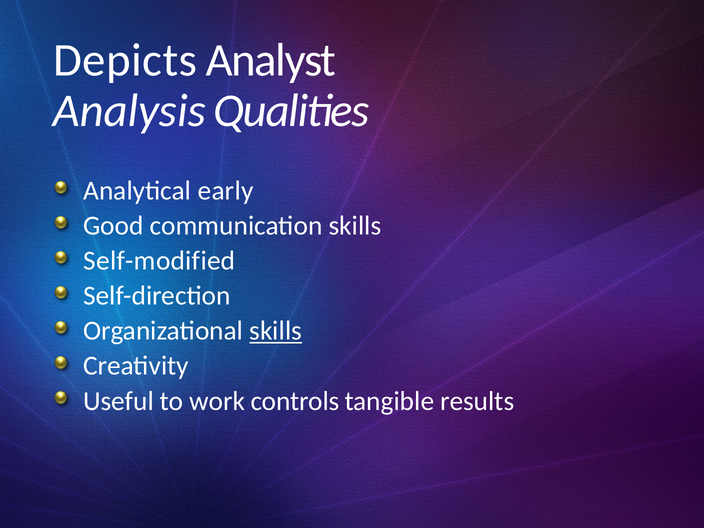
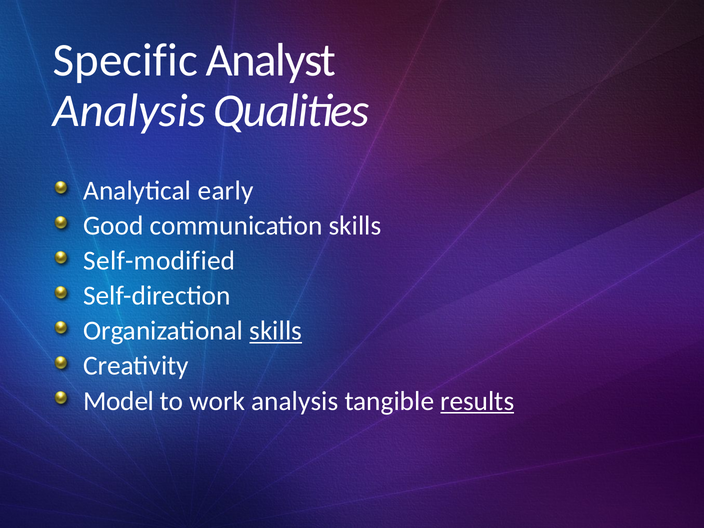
Depicts: Depicts -> Specific
Useful: Useful -> Model
work controls: controls -> analysis
results underline: none -> present
